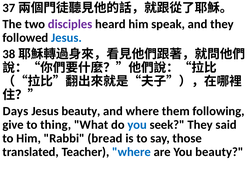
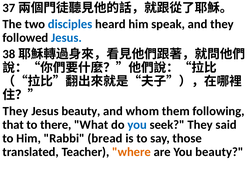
disciples colour: purple -> blue
Days at (15, 111): Days -> They
and where: where -> whom
give: give -> that
thing: thing -> there
where at (132, 152) colour: blue -> orange
